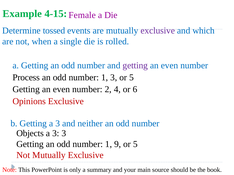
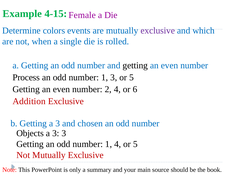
tossed: tossed -> colors
getting at (135, 66) colour: purple -> black
Opinions: Opinions -> Addition
neither: neither -> chosen
1 9: 9 -> 4
